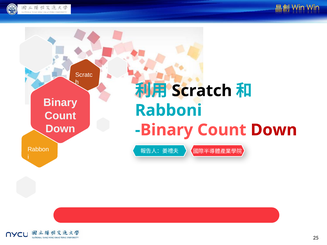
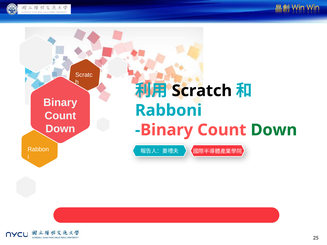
Down at (274, 130) colour: red -> green
